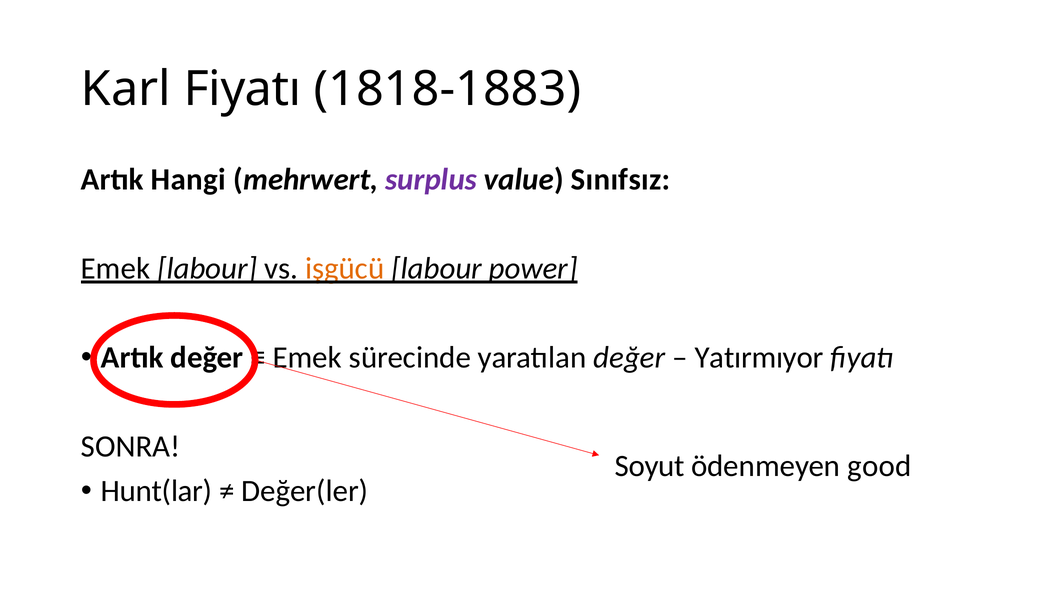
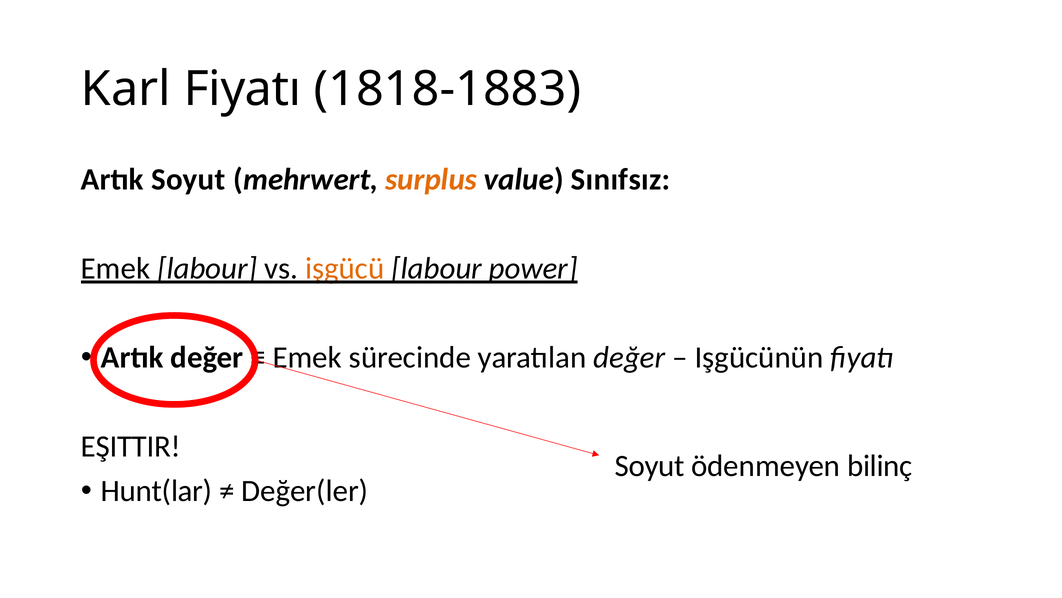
Artık Hangi: Hangi -> Soyut
surplus colour: purple -> orange
Yatırmıyor: Yatırmıyor -> Işgücünün
SONRA: SONRA -> EŞITTIR
good: good -> bilinç
